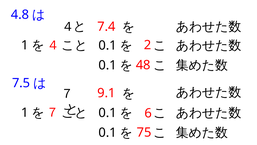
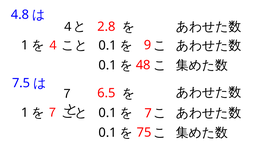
7.4: 7.4 -> 2.8
2: 2 -> 9
9.1: 9.1 -> 6.5
6: 6 -> 7
